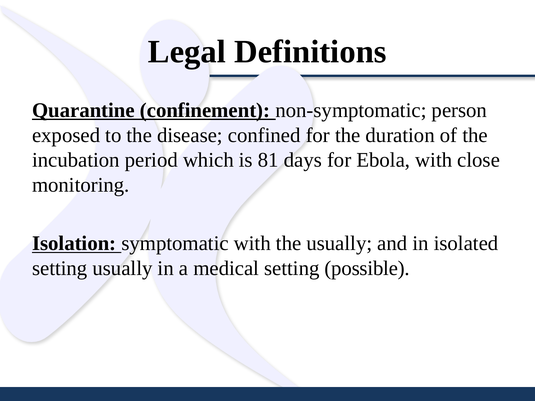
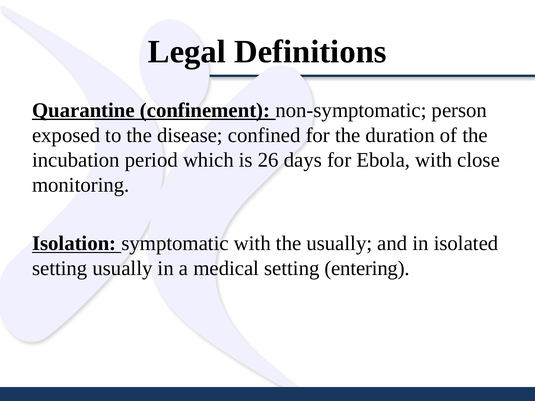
81: 81 -> 26
possible: possible -> entering
